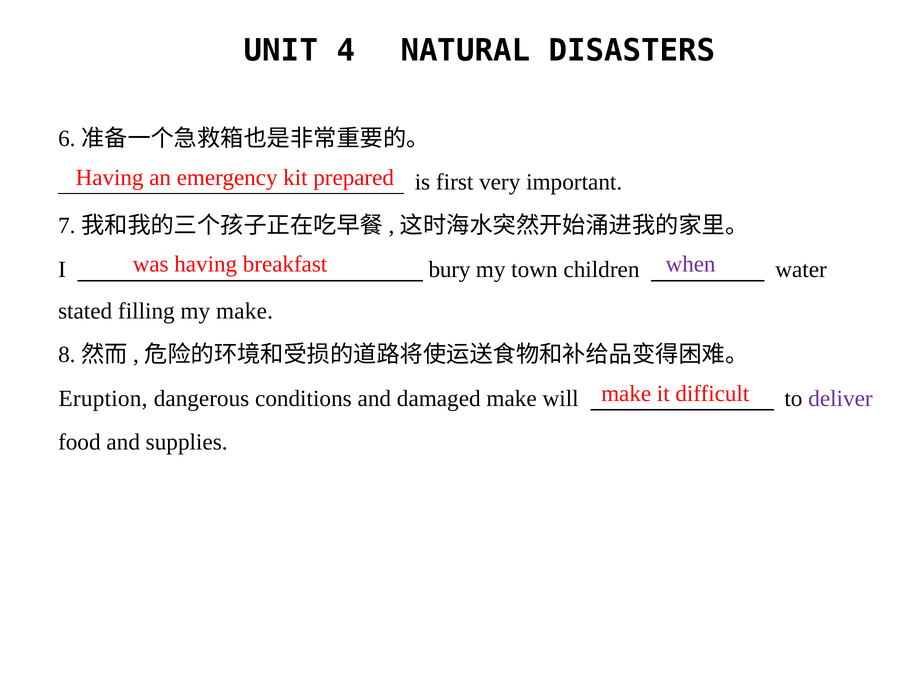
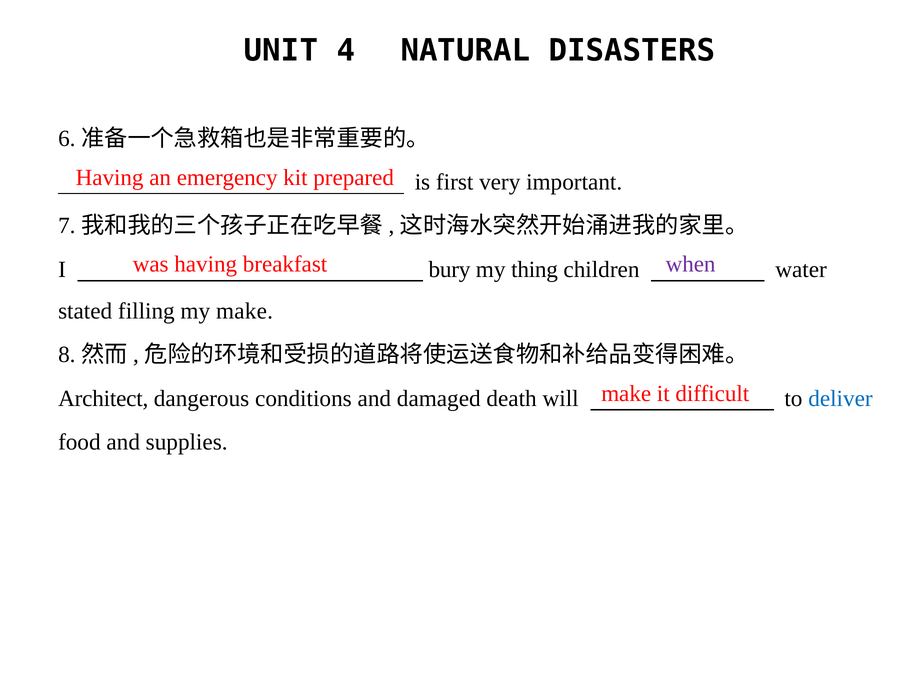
town: town -> thing
Eruption: Eruption -> Architect
damaged make: make -> death
deliver colour: purple -> blue
